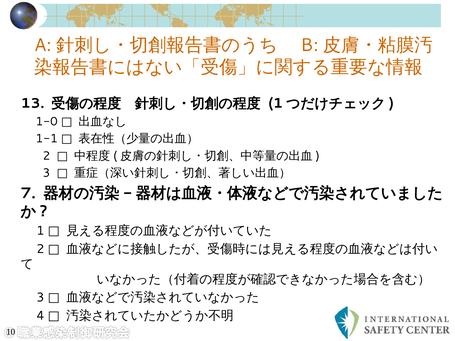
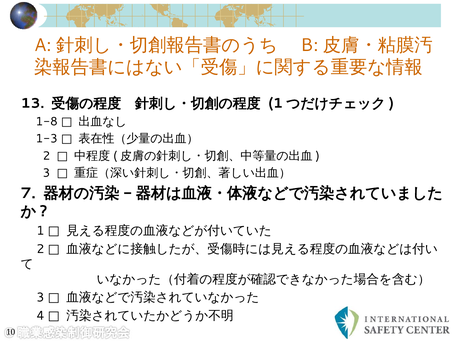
1-0: 1-0 -> 1-8
1-1: 1-1 -> 1-3
